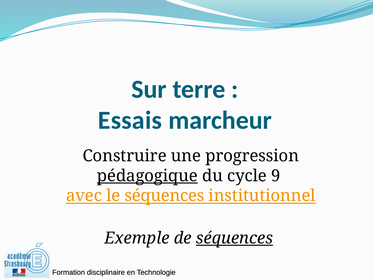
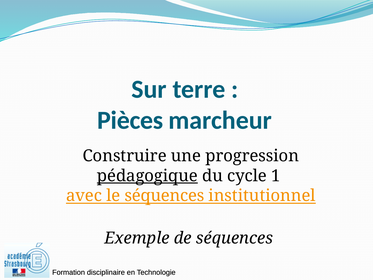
Essais: Essais -> Pièces
9: 9 -> 1
séquences at (234, 238) underline: present -> none
